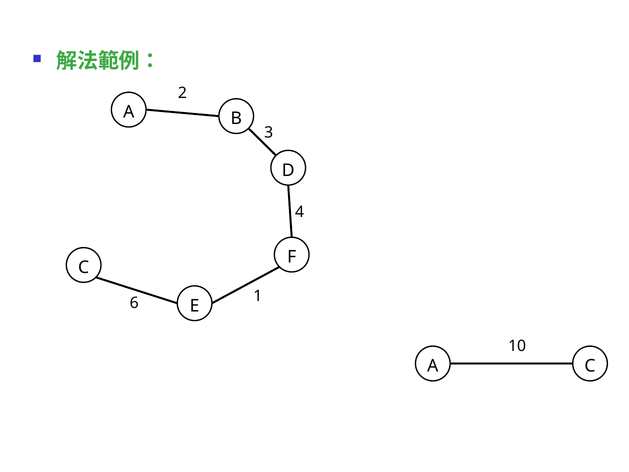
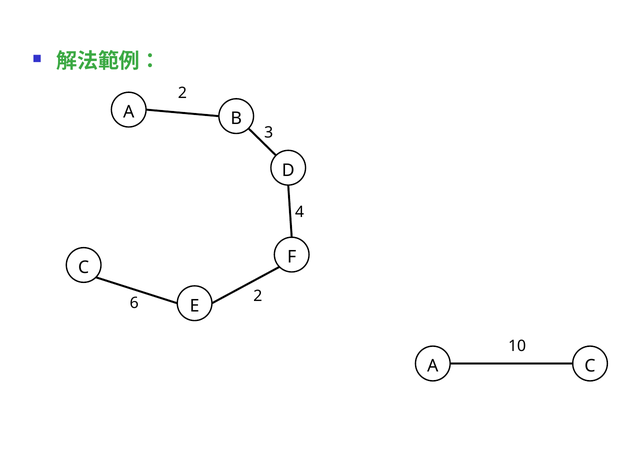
6 1: 1 -> 2
